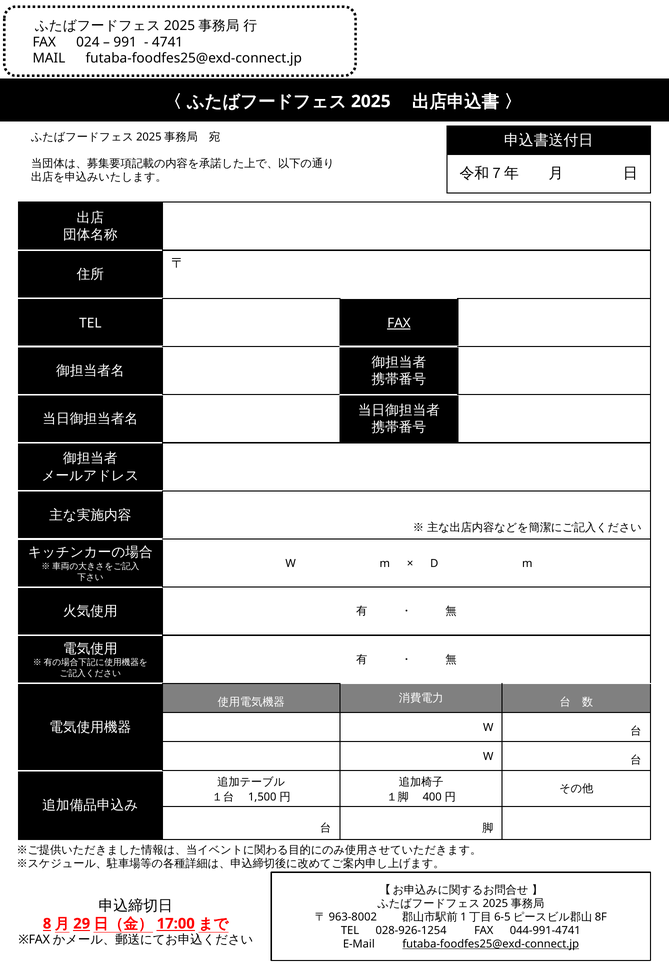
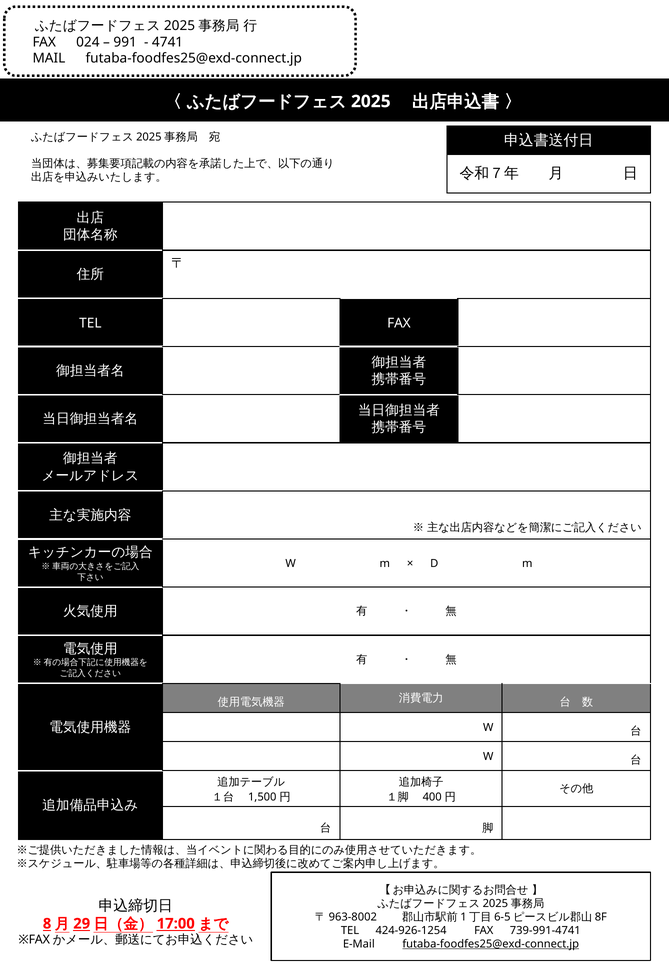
FAX at (399, 323) underline: present -> none
028-926-1254: 028-926-1254 -> 424-926-1254
044-991-4741: 044-991-4741 -> 739-991-4741
